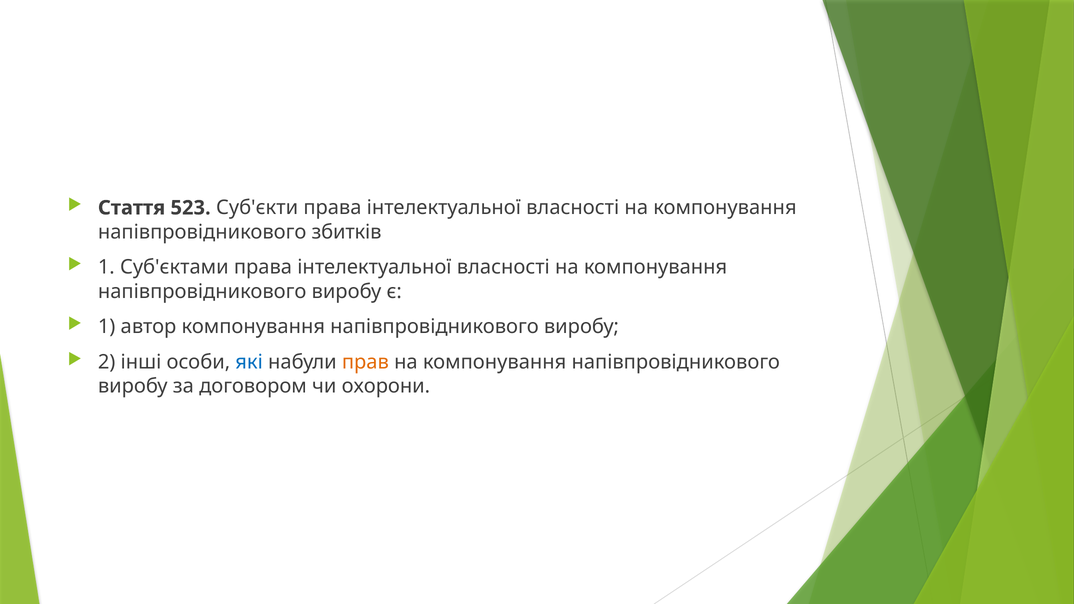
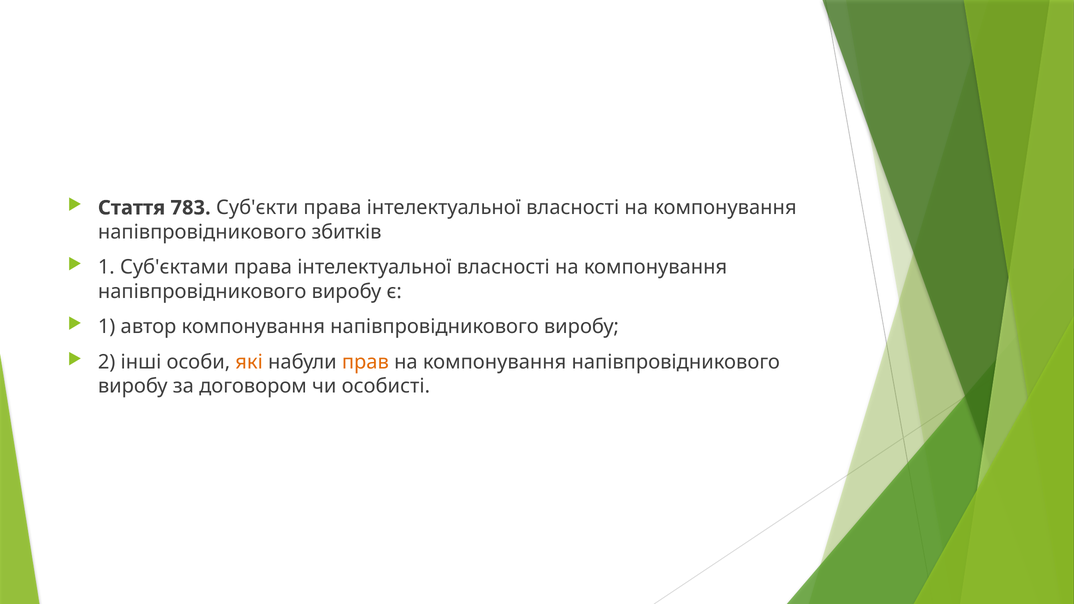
523: 523 -> 783
які colour: blue -> orange
охорони: охорони -> особисті
